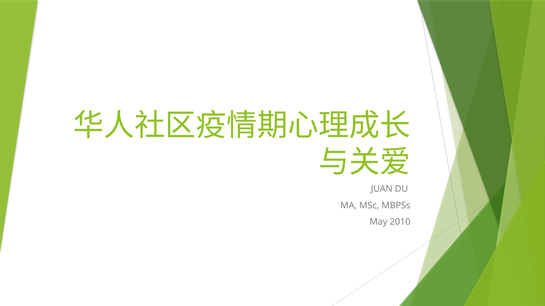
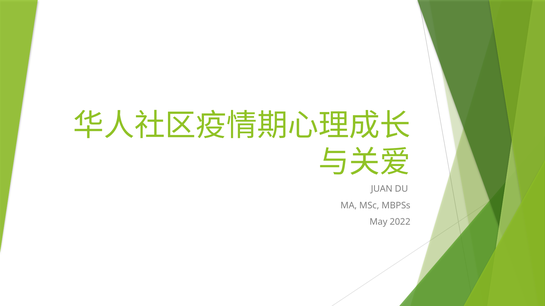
2010: 2010 -> 2022
